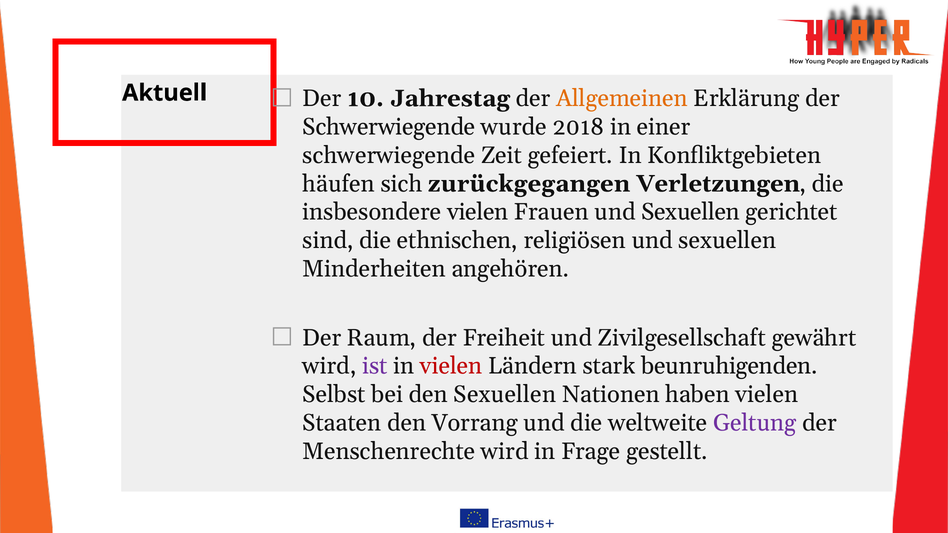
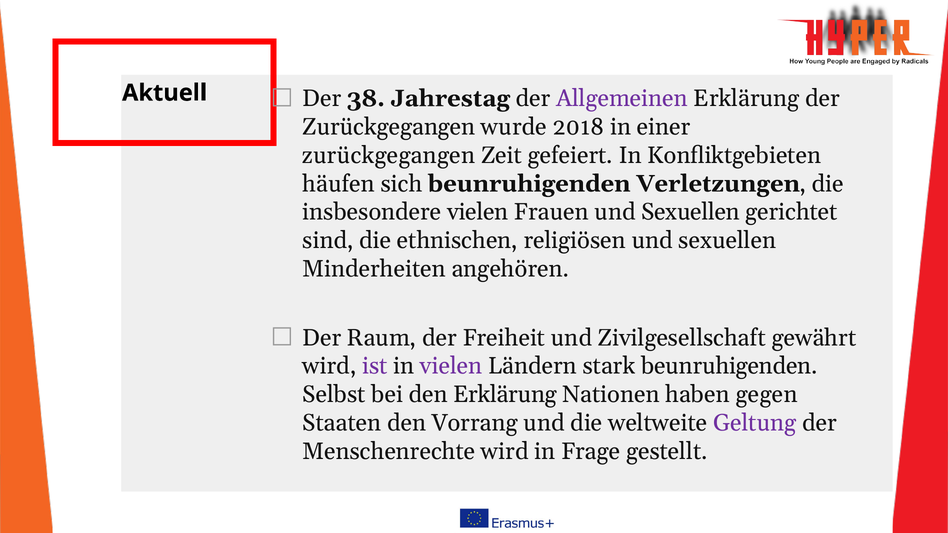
10: 10 -> 38
Allgemeinen colour: orange -> purple
Schwerwiegende at (389, 127): Schwerwiegende -> Zurückgegangen
schwerwiegende at (389, 155): schwerwiegende -> zurückgegangen
sich zurückgegangen: zurückgegangen -> beunruhigenden
vielen at (451, 366) colour: red -> purple
den Sexuellen: Sexuellen -> Erklärung
haben vielen: vielen -> gegen
